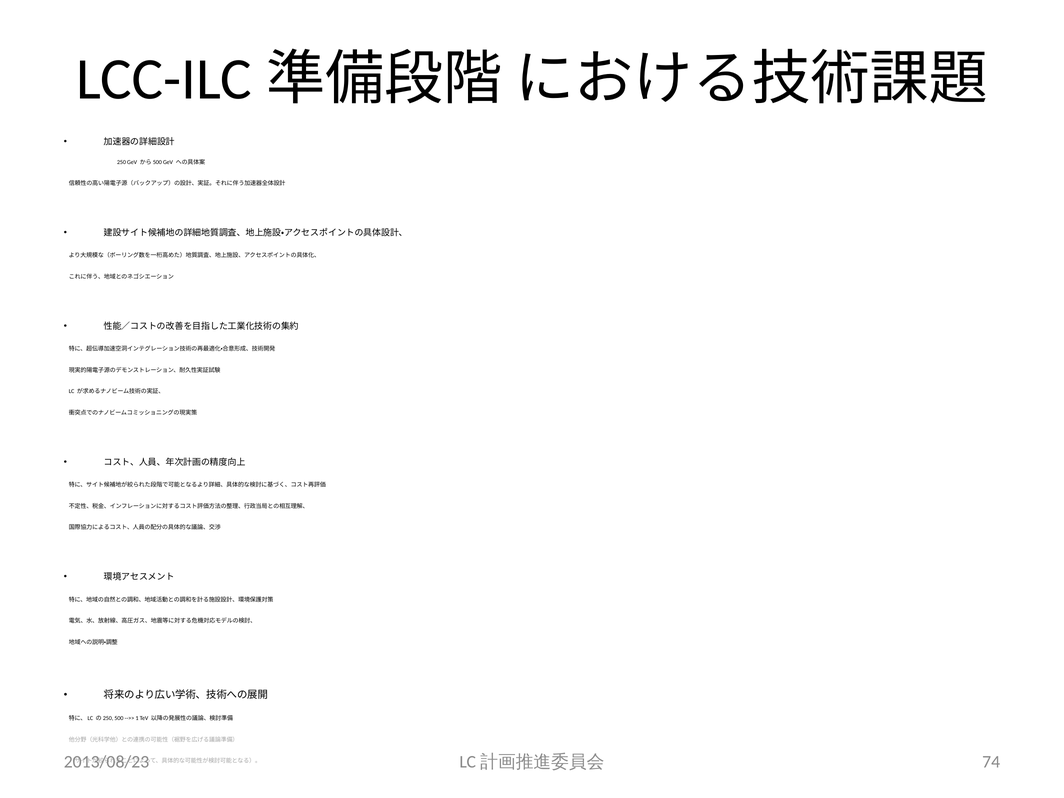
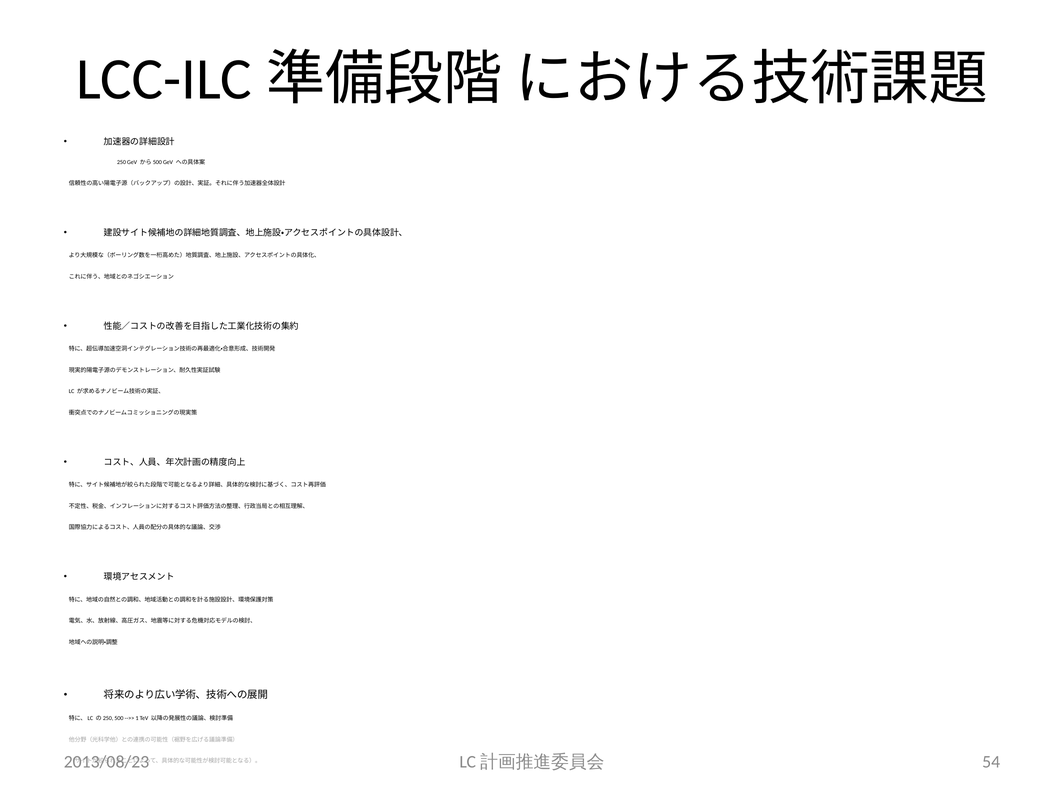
74: 74 -> 54
